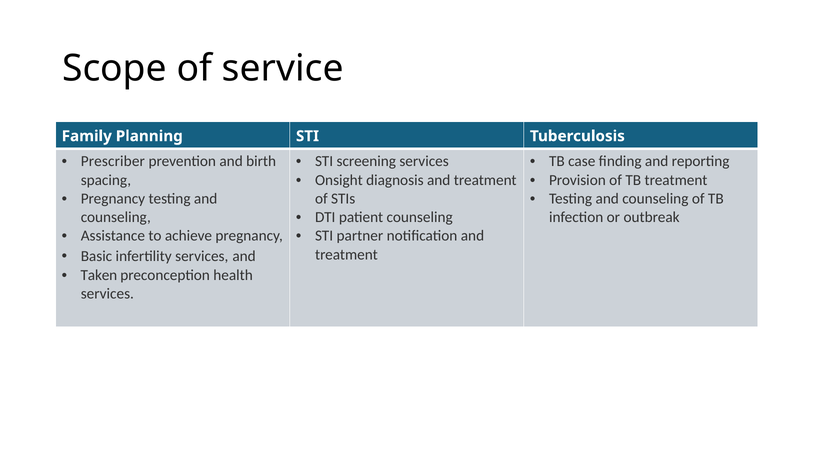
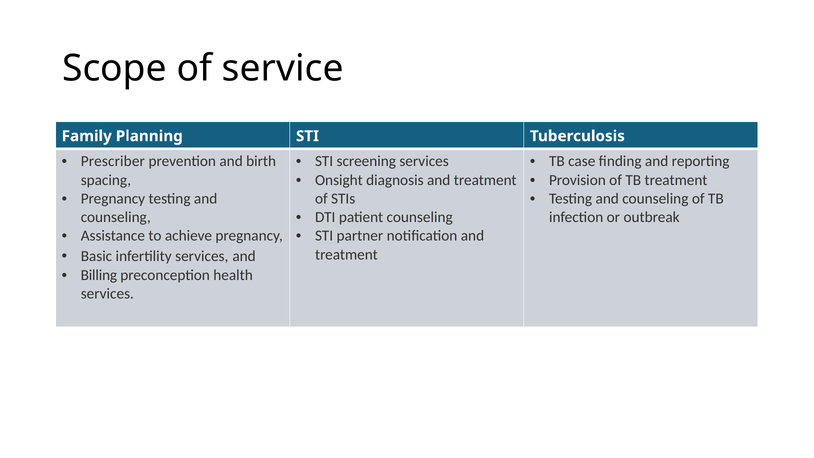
Taken: Taken -> Billing
